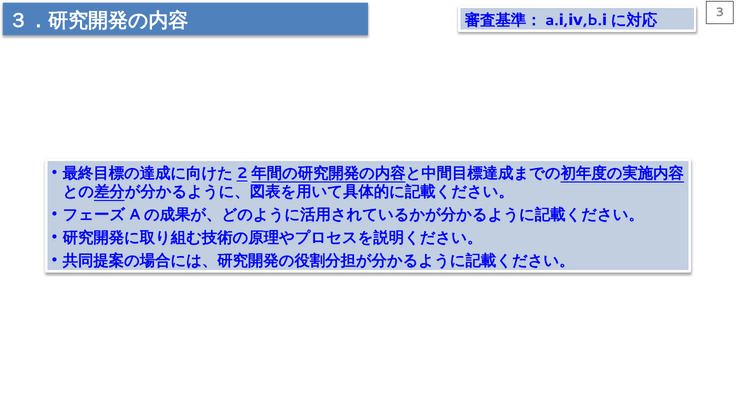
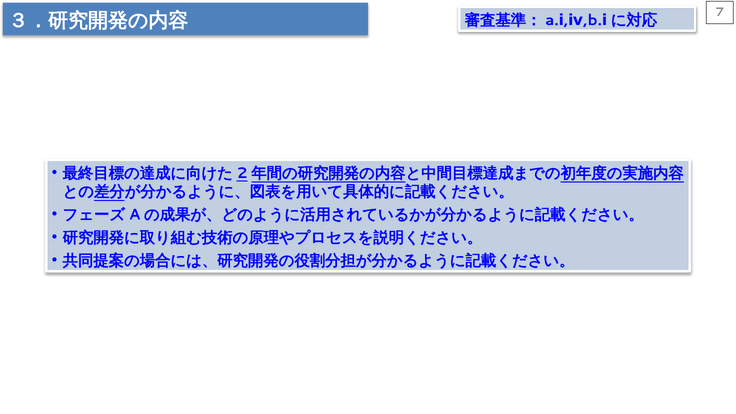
3: 3 -> 7
